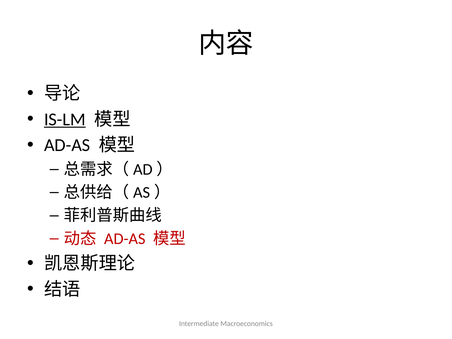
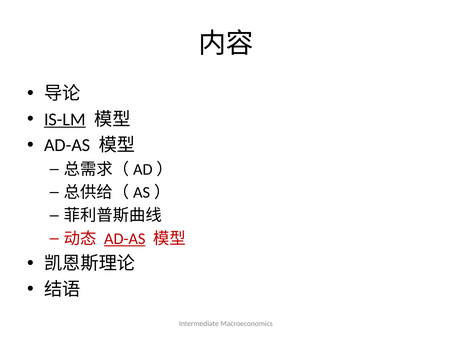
AD-AS at (125, 239) underline: none -> present
